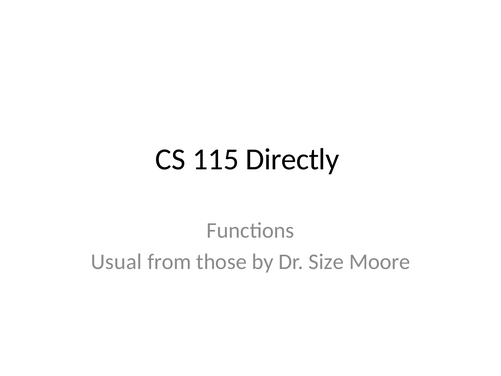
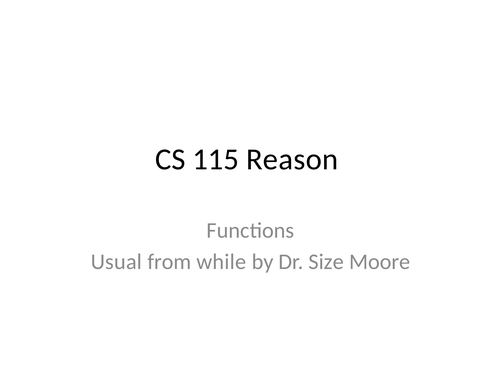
Directly: Directly -> Reason
those: those -> while
